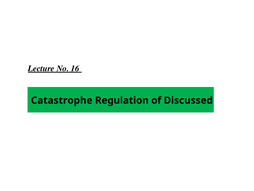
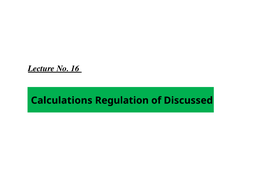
Catastrophe: Catastrophe -> Calculations
